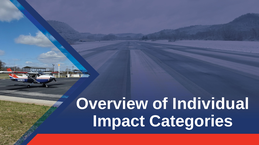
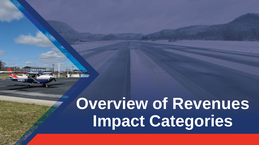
Individual: Individual -> Revenues
